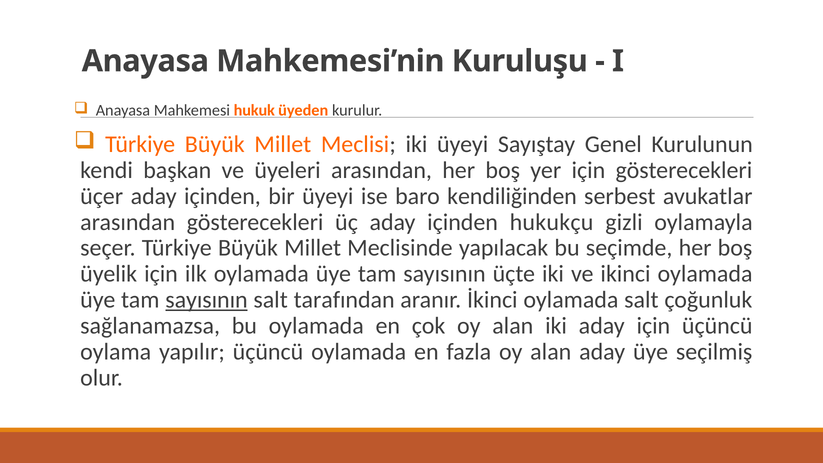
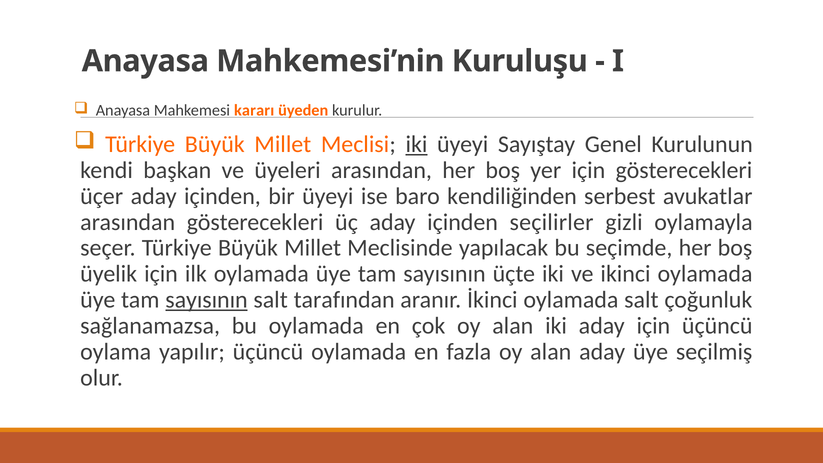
hukuk: hukuk -> kararı
iki at (416, 144) underline: none -> present
hukukçu: hukukçu -> seçilirler
